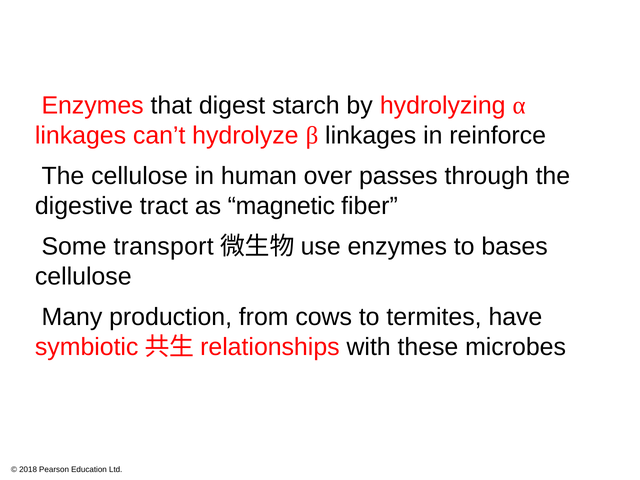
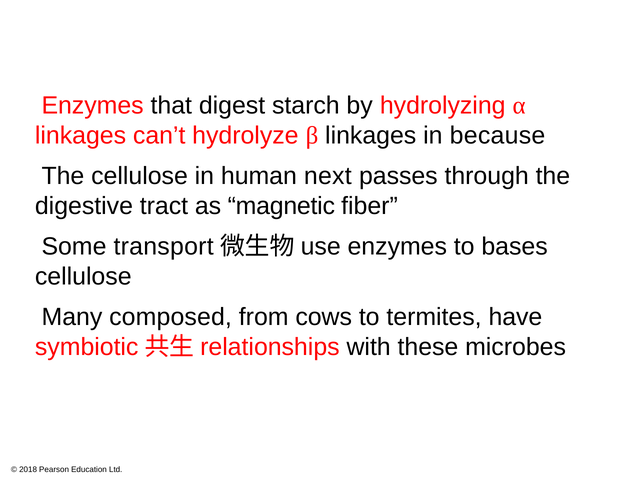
reinforce: reinforce -> because
over: over -> next
production: production -> composed
